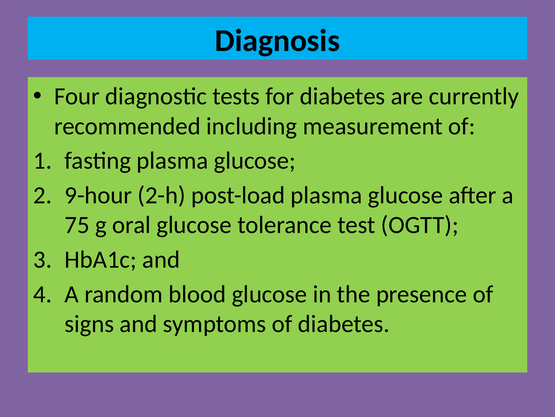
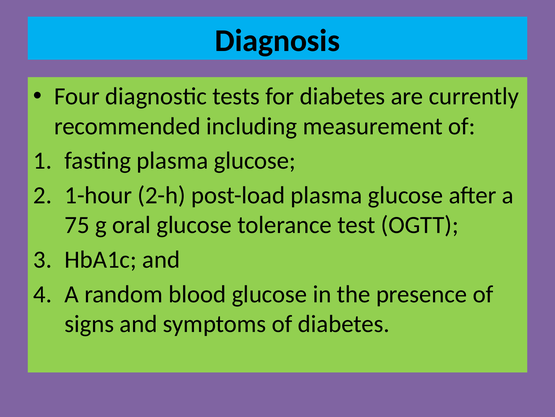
9-hour: 9-hour -> 1-hour
